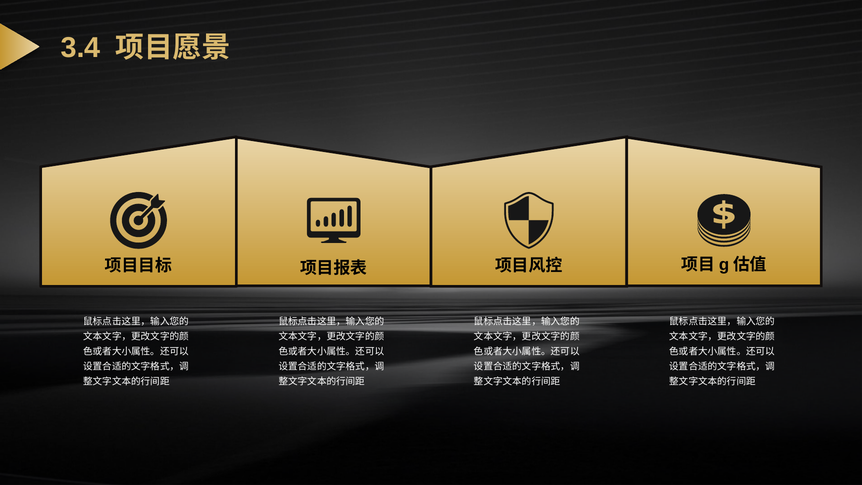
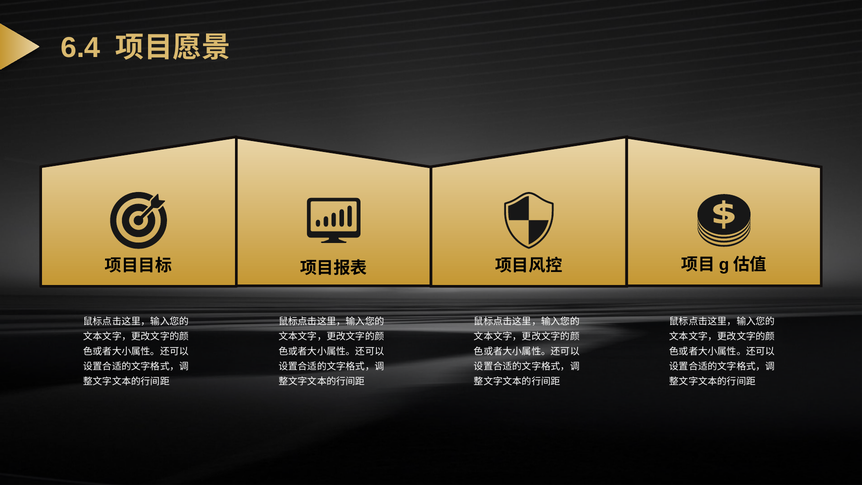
3.4: 3.4 -> 6.4
